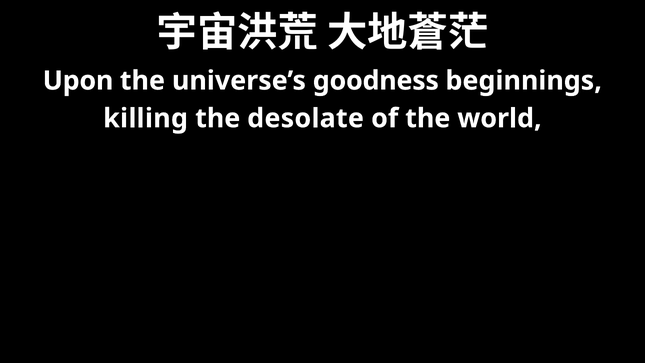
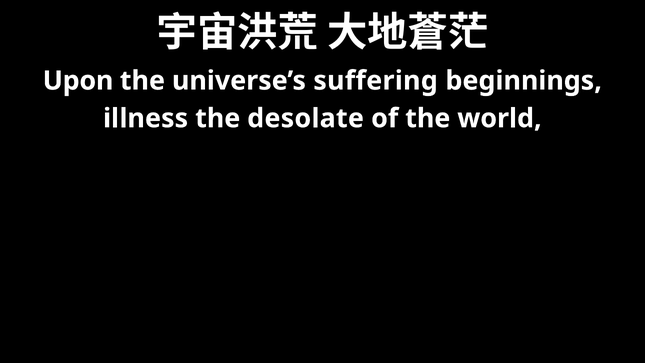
goodness: goodness -> suffering
killing: killing -> illness
